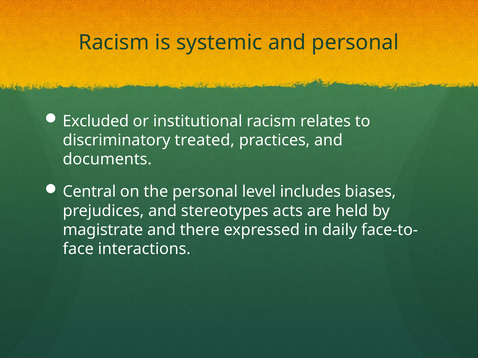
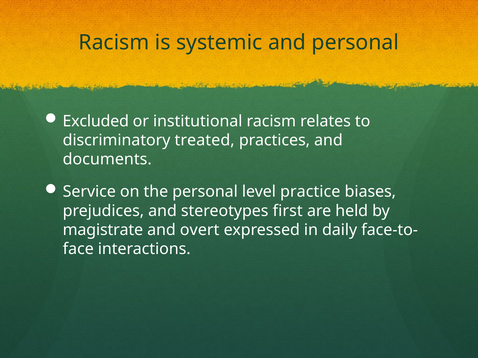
Central: Central -> Service
includes: includes -> practice
acts: acts -> first
there: there -> overt
